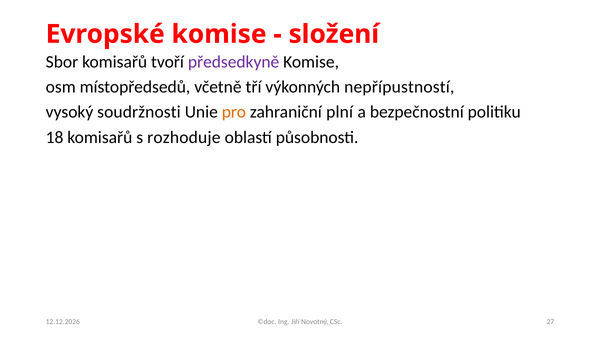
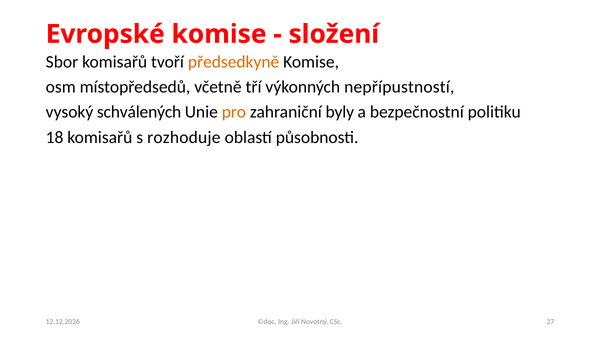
předsedkyně colour: purple -> orange
soudržnosti: soudržnosti -> schválených
plní: plní -> byly
